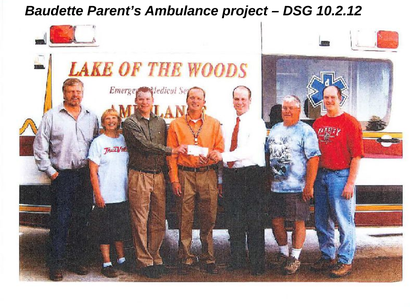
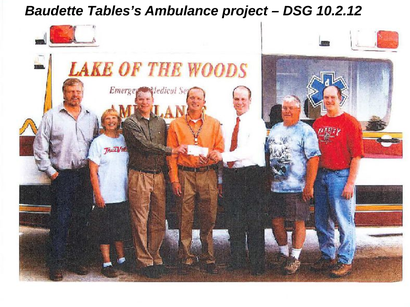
Parent’s: Parent’s -> Tables’s
